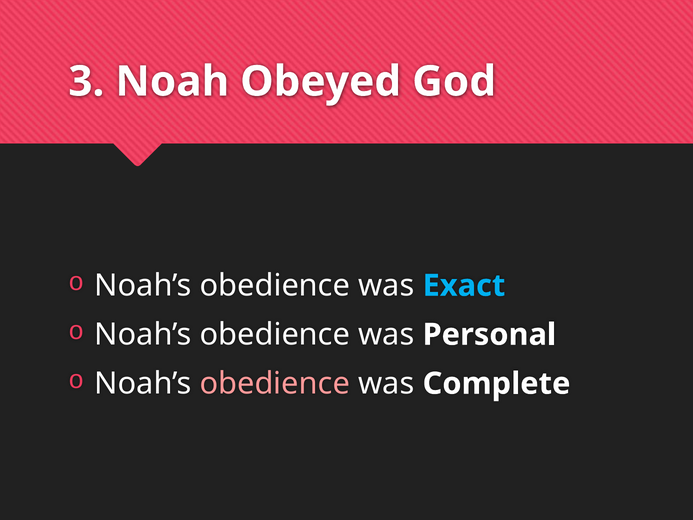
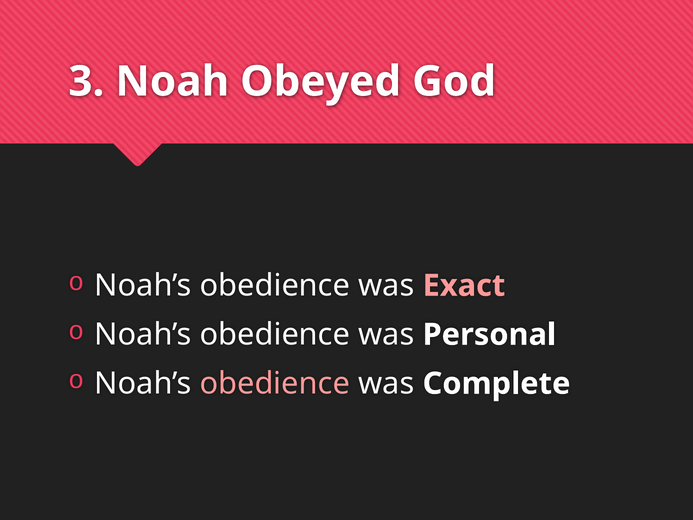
Exact colour: light blue -> pink
